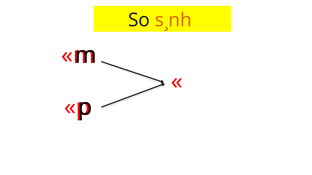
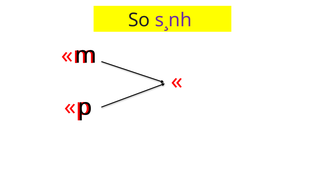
s¸nh colour: orange -> purple
